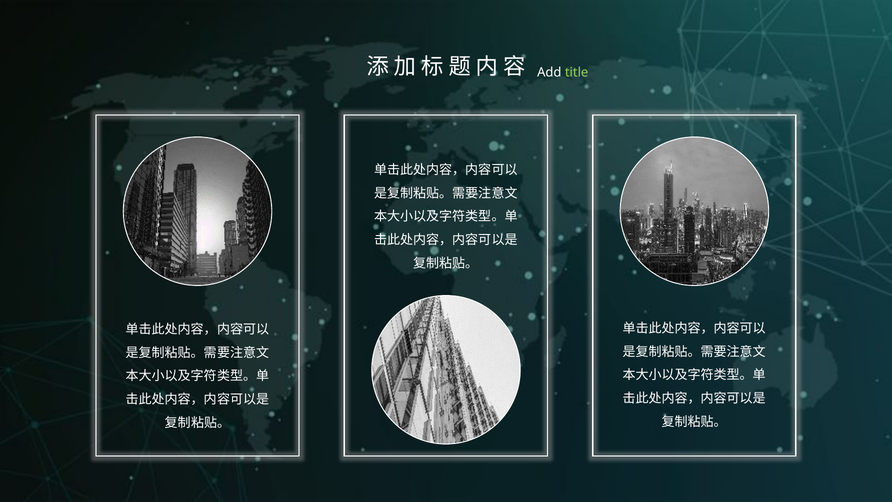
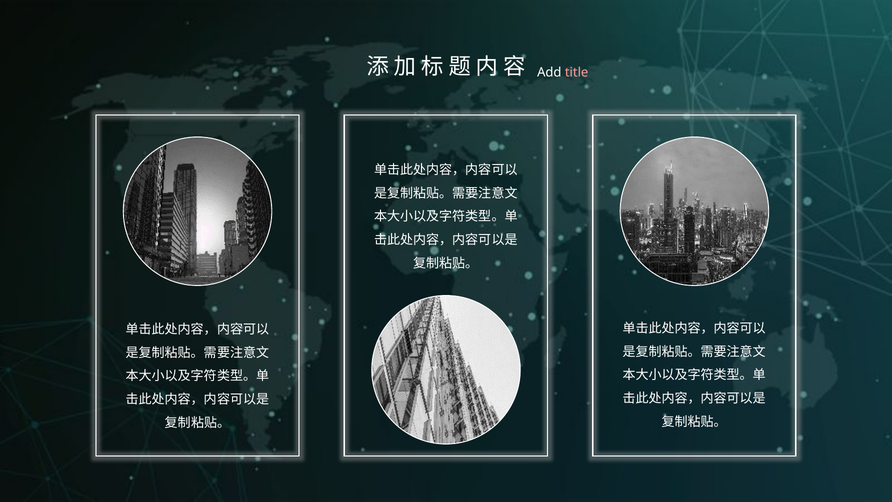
title colour: light green -> pink
